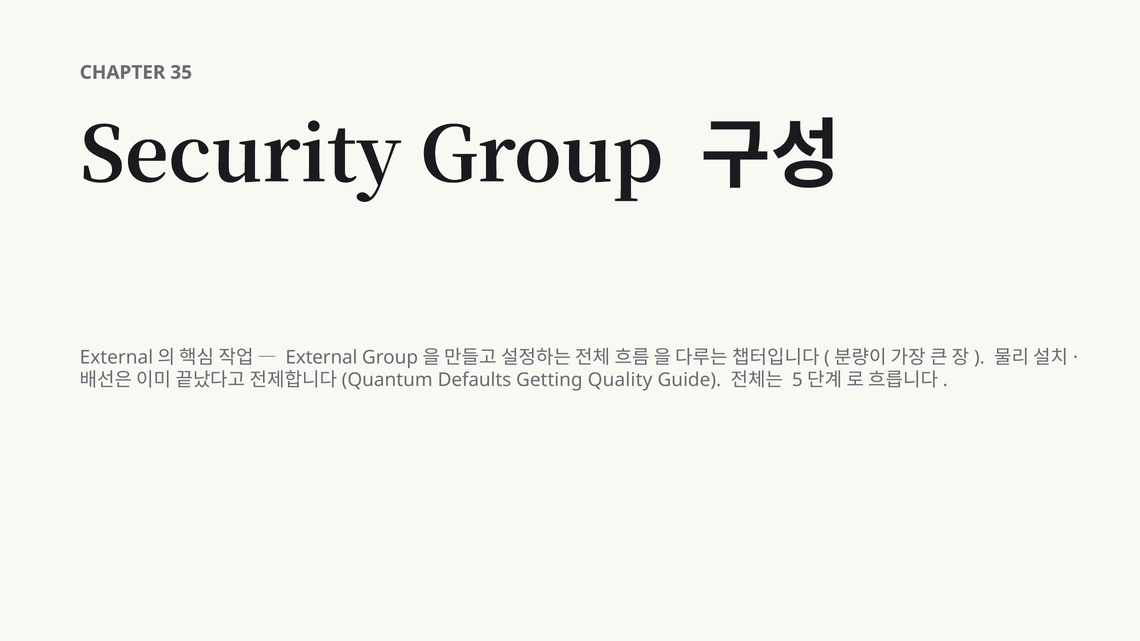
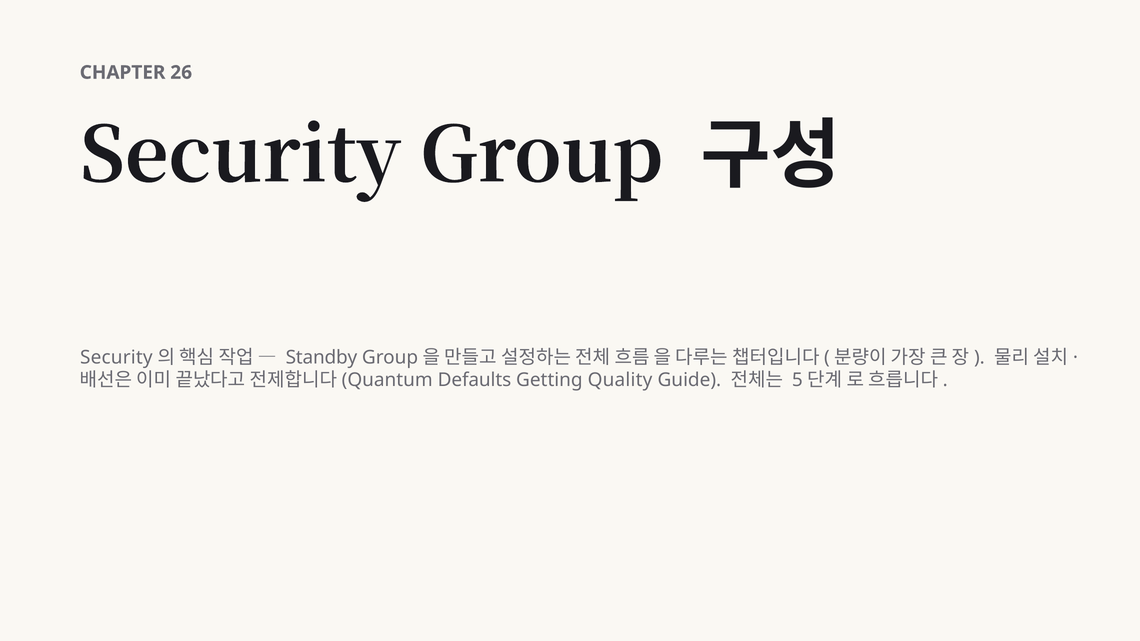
35: 35 -> 26
External at (116, 358): External -> Security
External at (321, 358): External -> Standby
